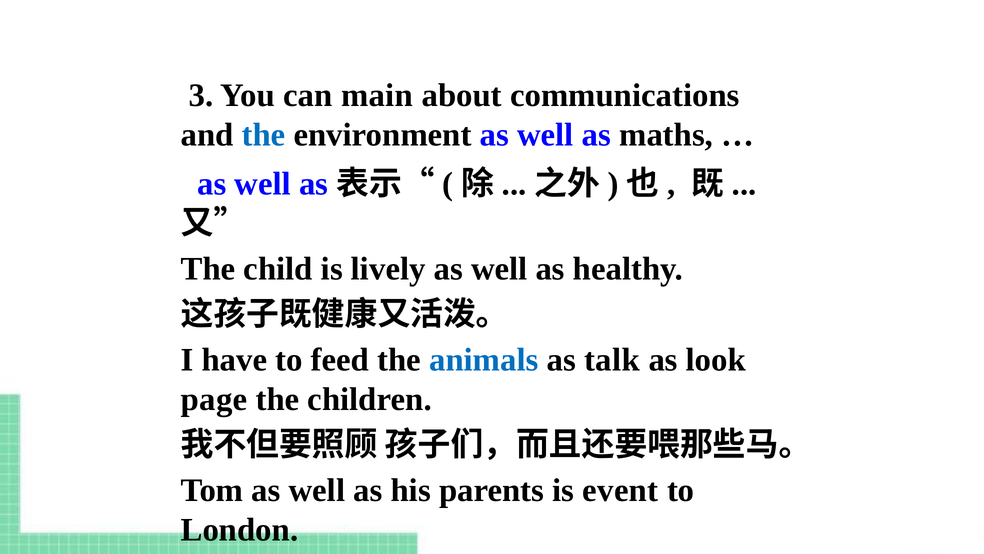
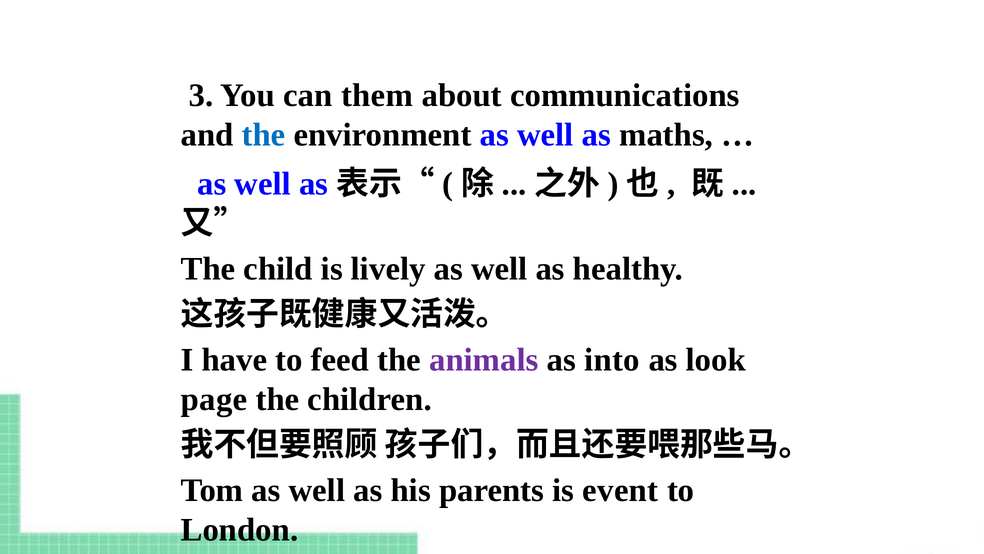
main: main -> them
animals colour: blue -> purple
talk: talk -> into
